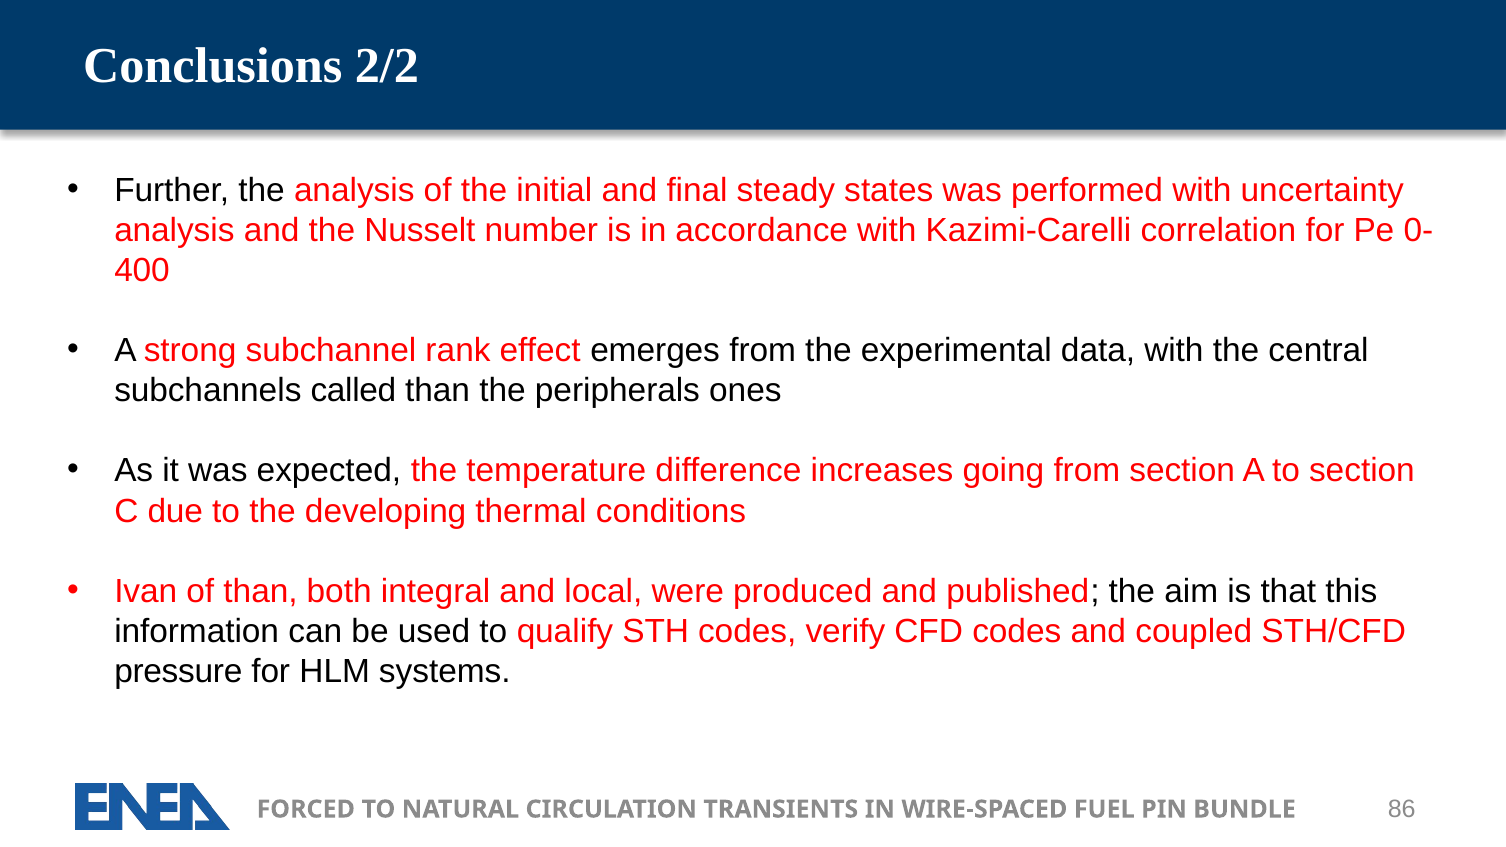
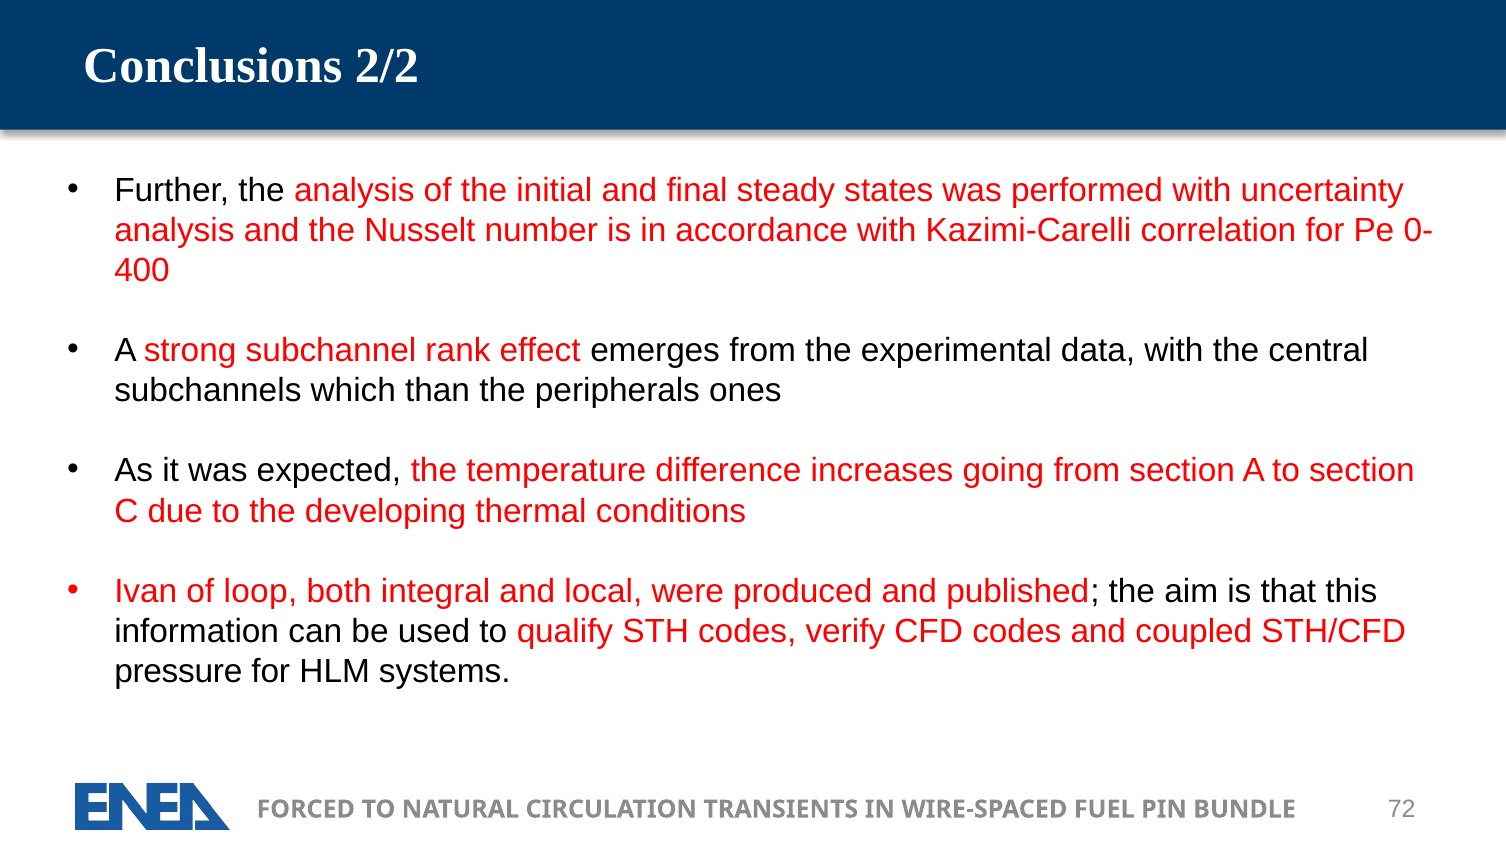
called: called -> which
of than: than -> loop
86: 86 -> 72
